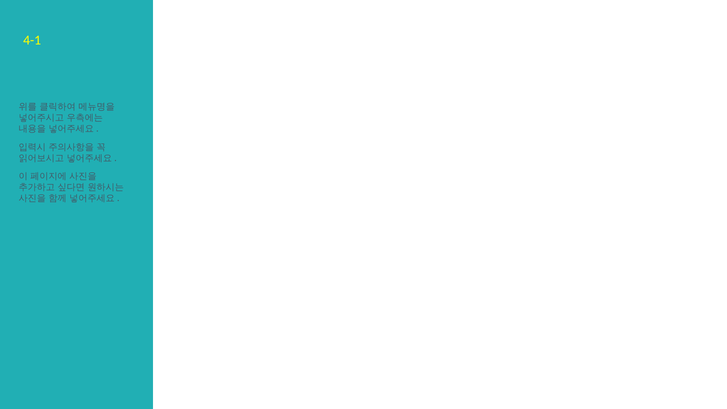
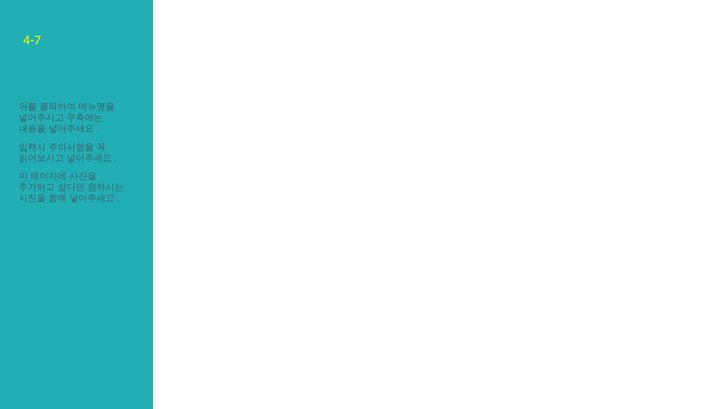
4-1: 4-1 -> 4-7
